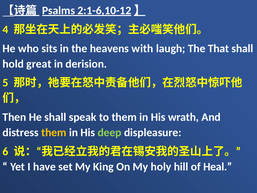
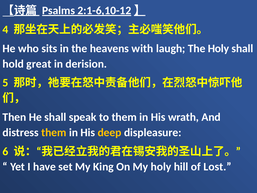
The That: That -> Holy
deep colour: light green -> yellow
Heal: Heal -> Lost
